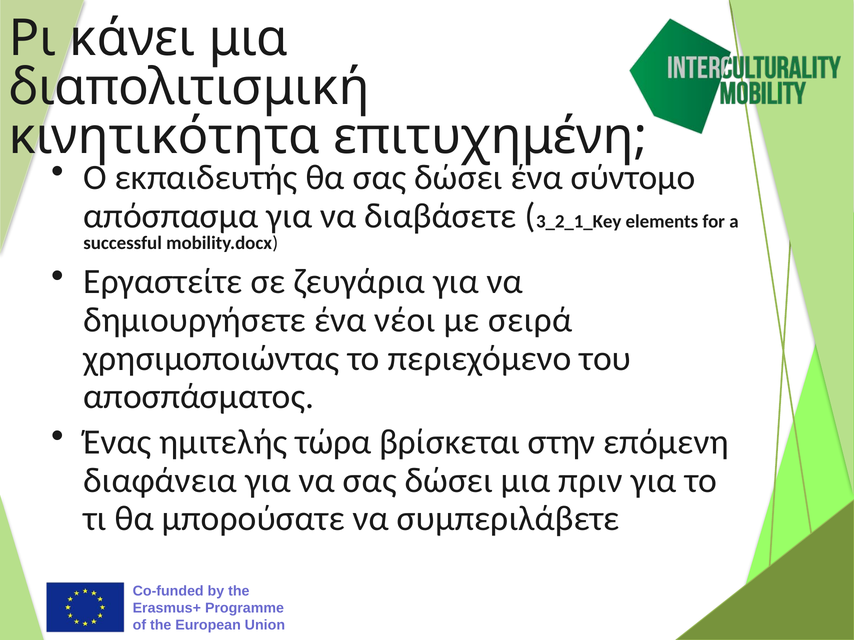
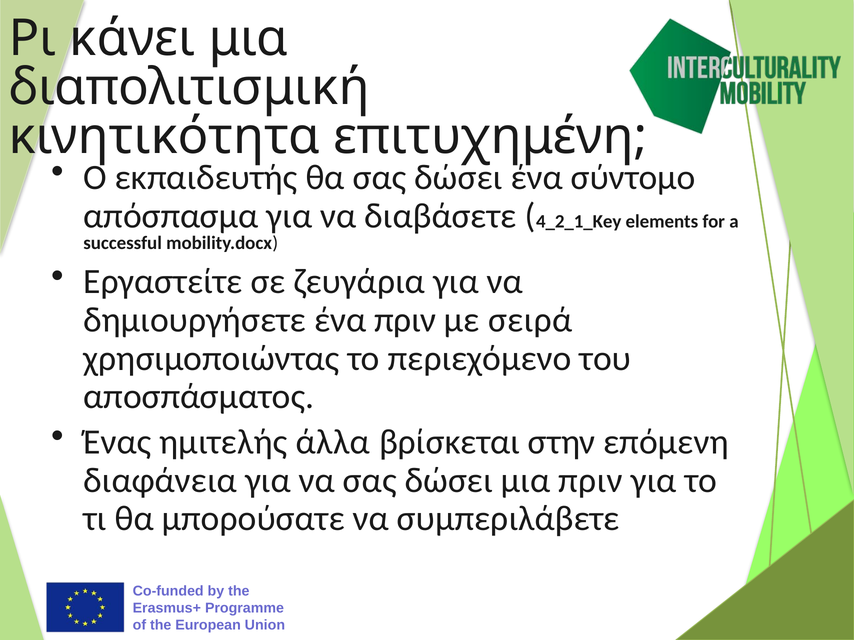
3_2_1_Key: 3_2_1_Key -> 4_2_1_Key
ένα νέοι: νέοι -> πριν
τώρα: τώρα -> άλλα
